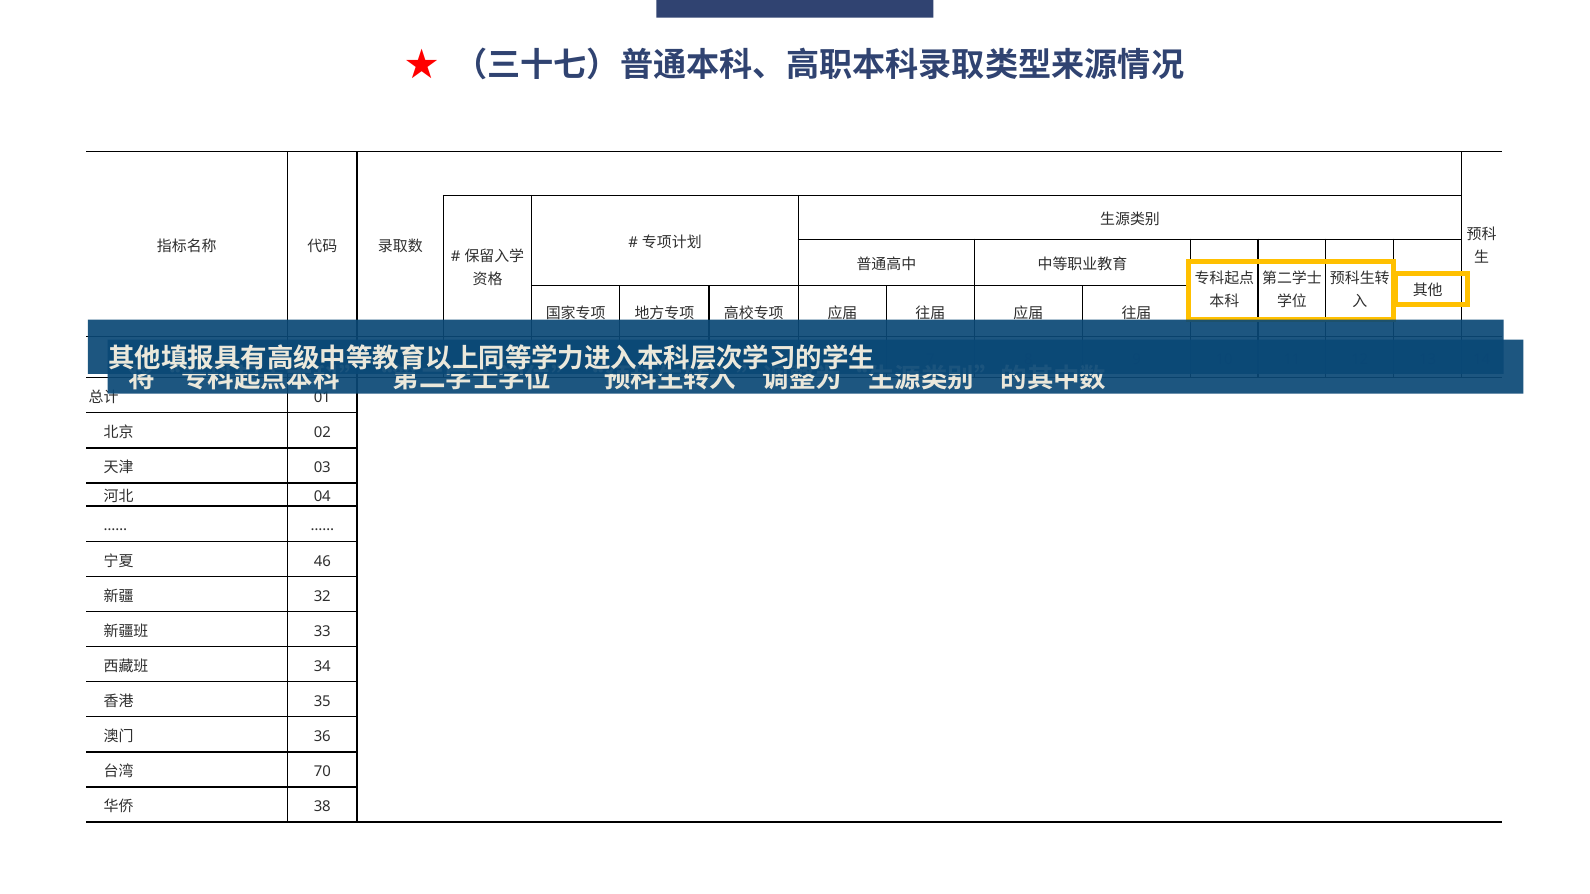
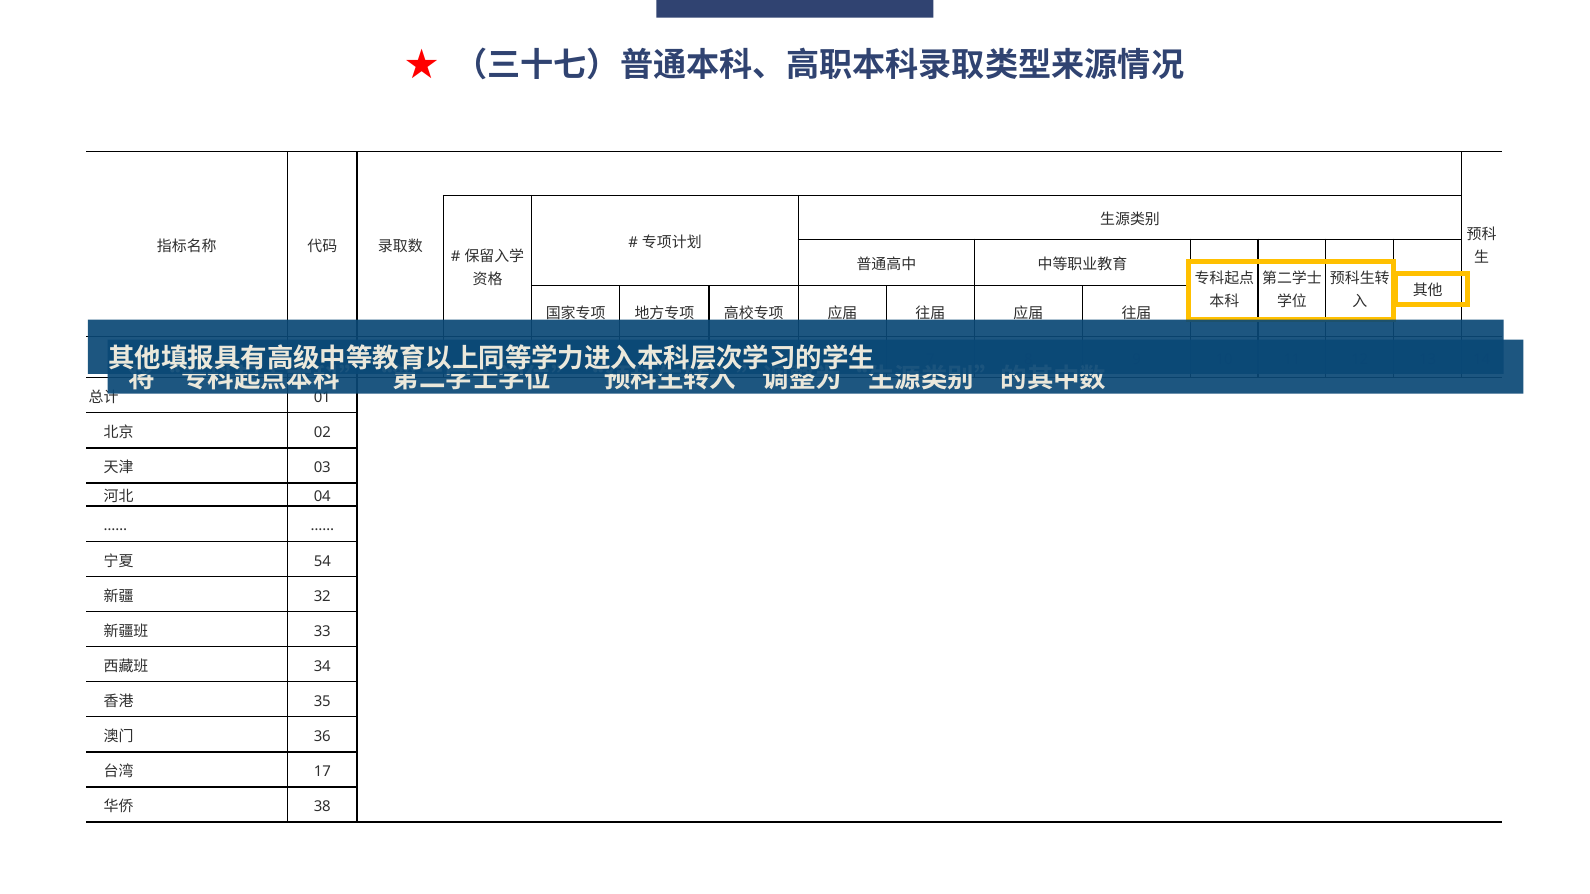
46: 46 -> 54
70: 70 -> 17
